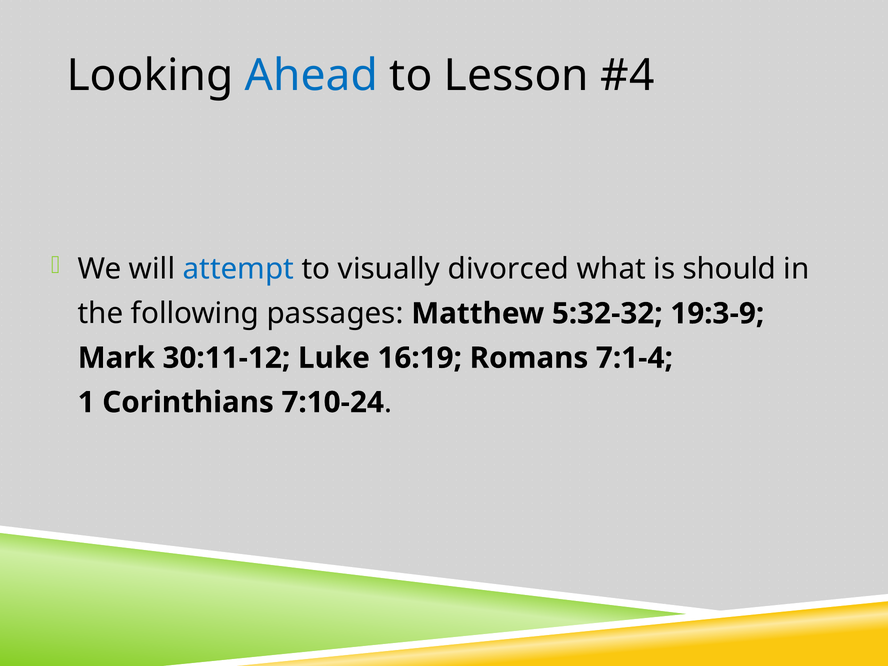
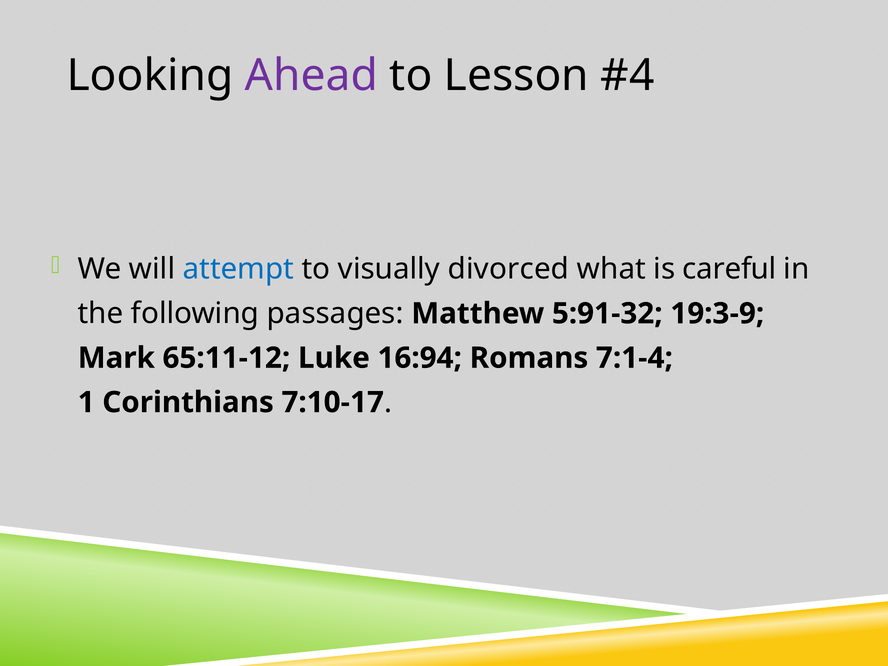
Ahead colour: blue -> purple
should: should -> careful
5:32-32: 5:32-32 -> 5:91-32
30:11-12: 30:11-12 -> 65:11-12
16:19: 16:19 -> 16:94
7:10-24: 7:10-24 -> 7:10-17
